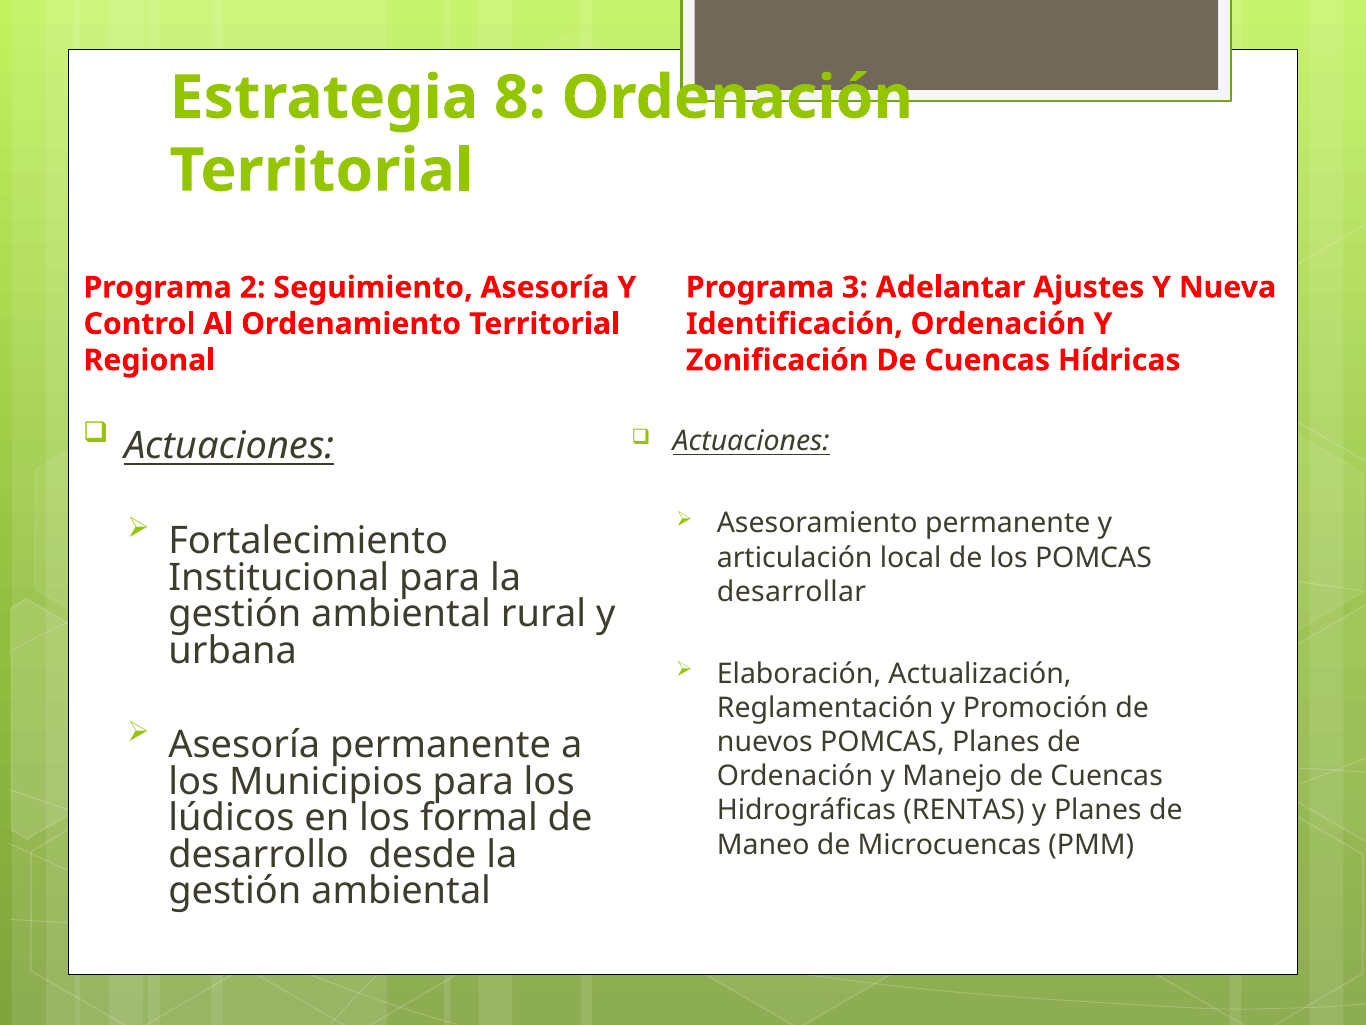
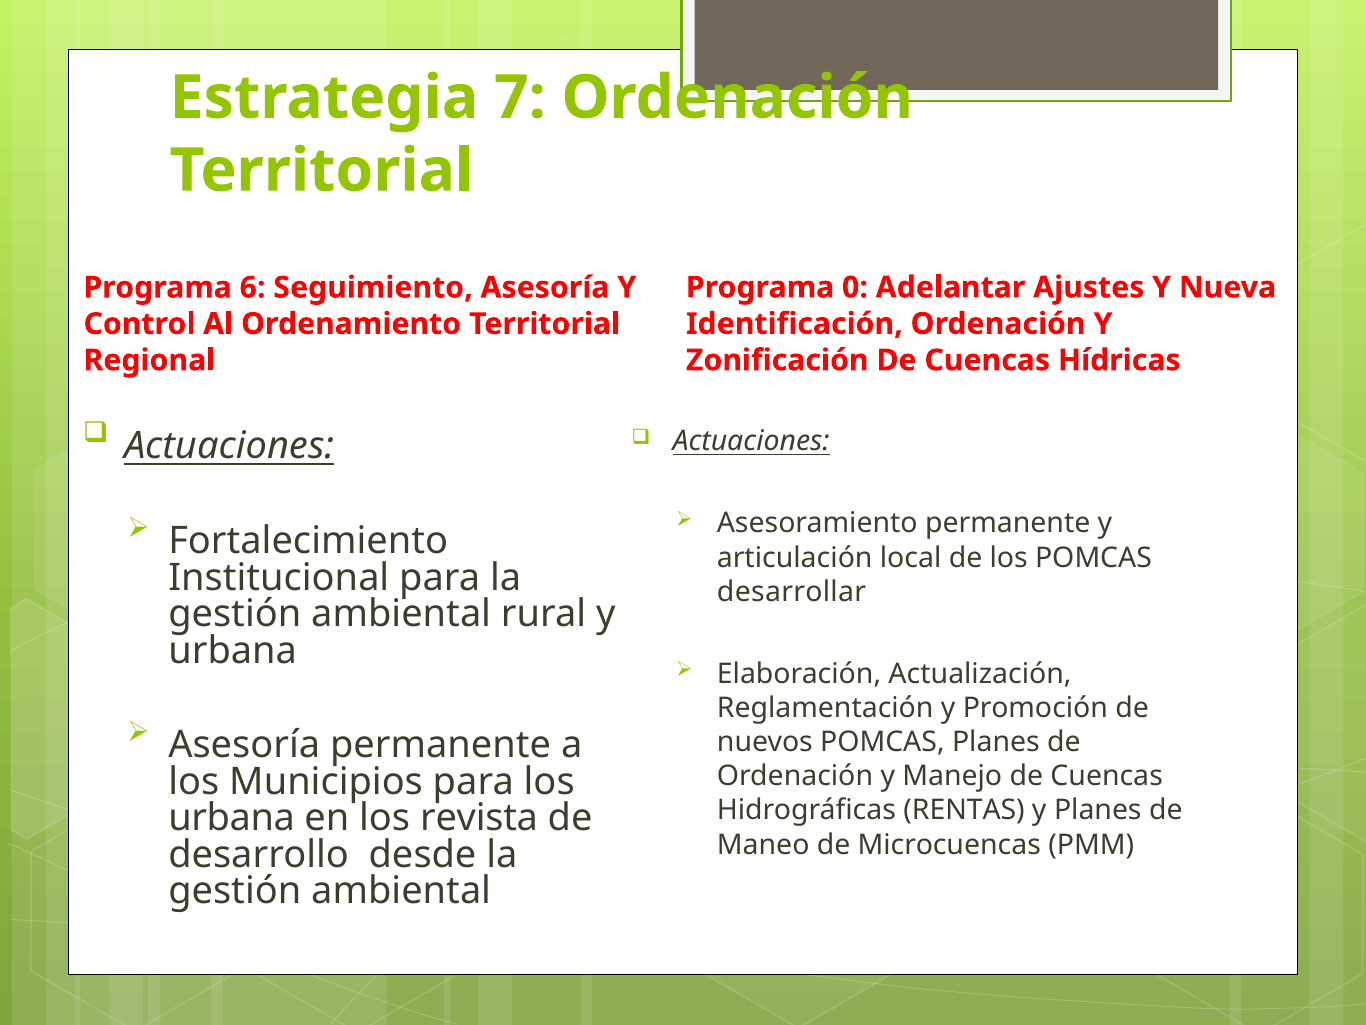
8: 8 -> 7
2: 2 -> 6
3: 3 -> 0
lúdicos at (231, 818): lúdicos -> urbana
formal: formal -> revista
